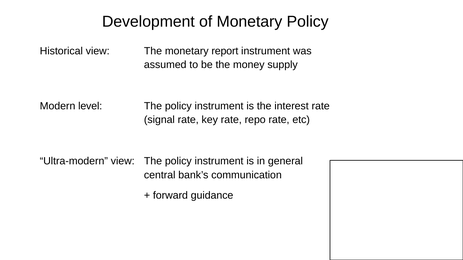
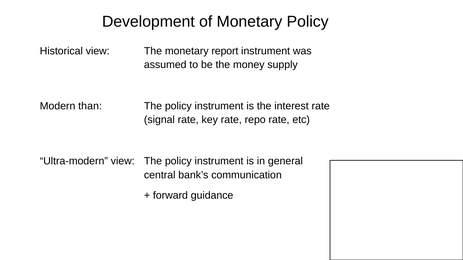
level: level -> than
